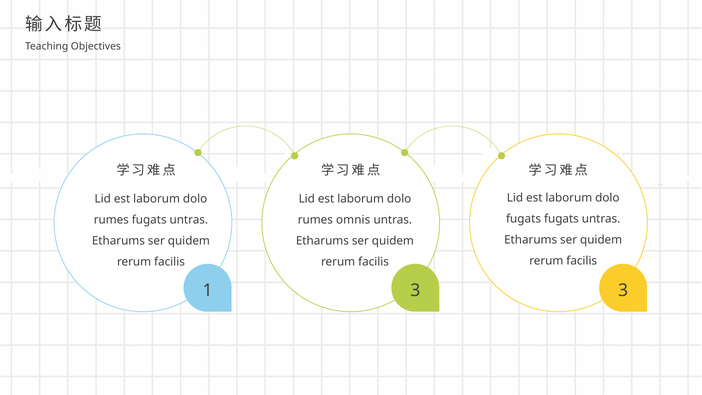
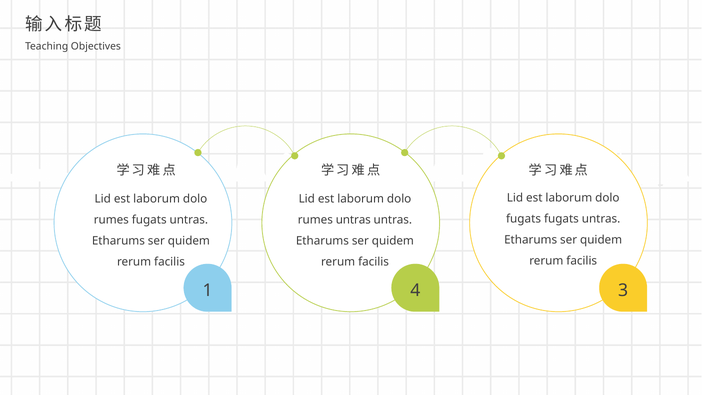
rumes omnis: omnis -> untras
1 3: 3 -> 4
